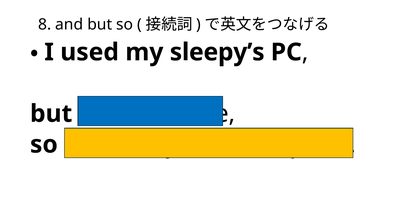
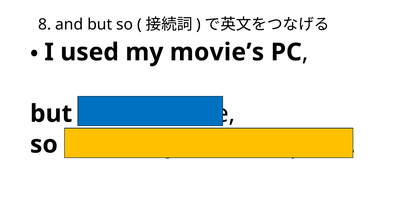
sleepy’s: sleepy’s -> movie’s
